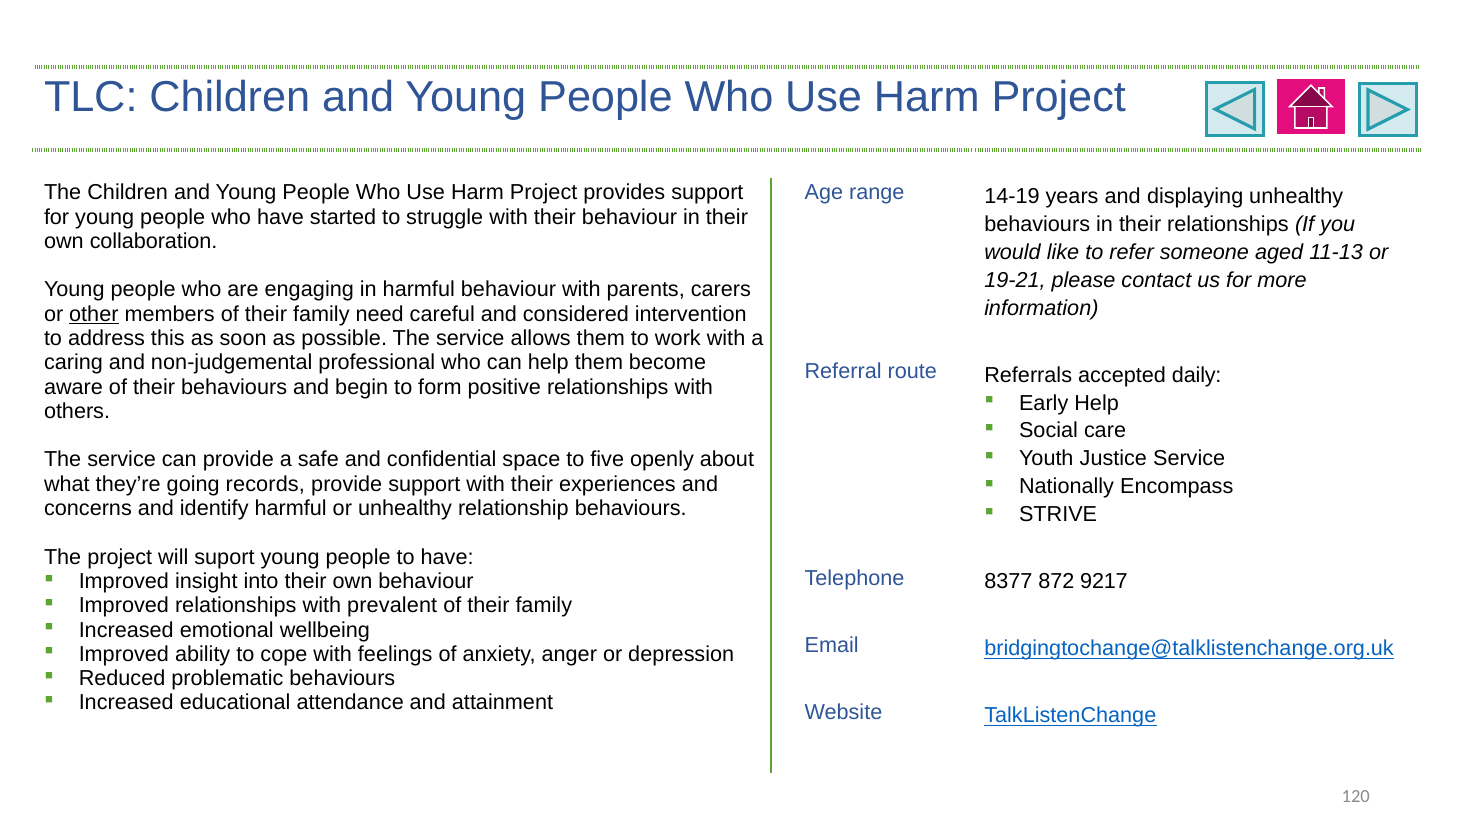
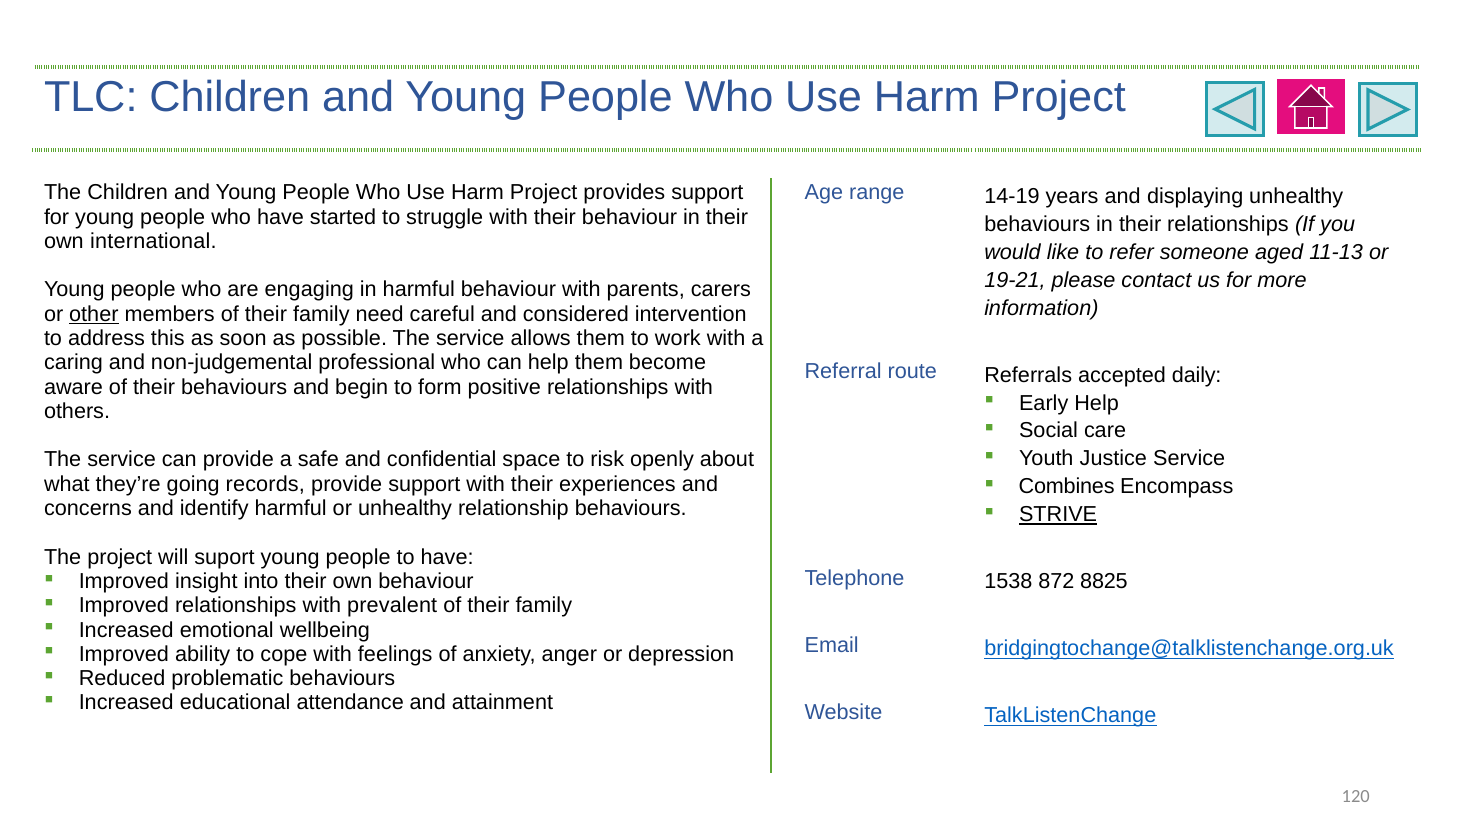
collaboration: collaboration -> international
five: five -> risk
Nationally: Nationally -> Combines
STRIVE underline: none -> present
8377: 8377 -> 1538
9217: 9217 -> 8825
